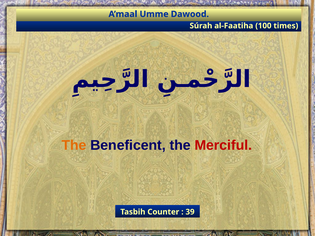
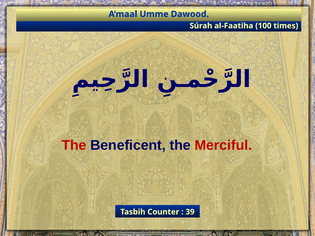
The at (74, 146) colour: orange -> red
